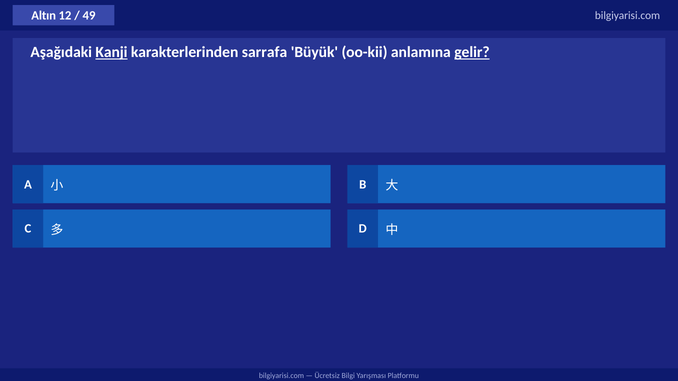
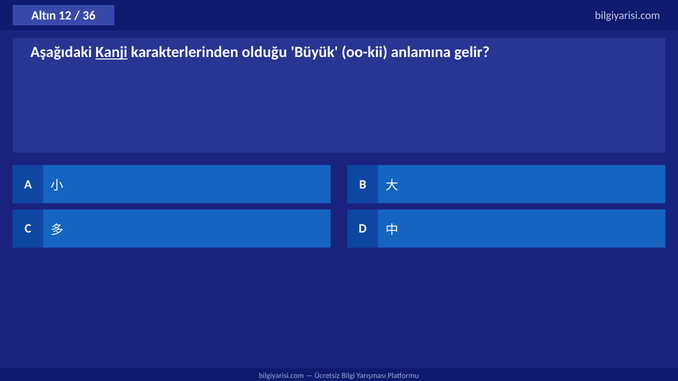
49: 49 -> 36
sarrafa: sarrafa -> olduğu
gelir underline: present -> none
